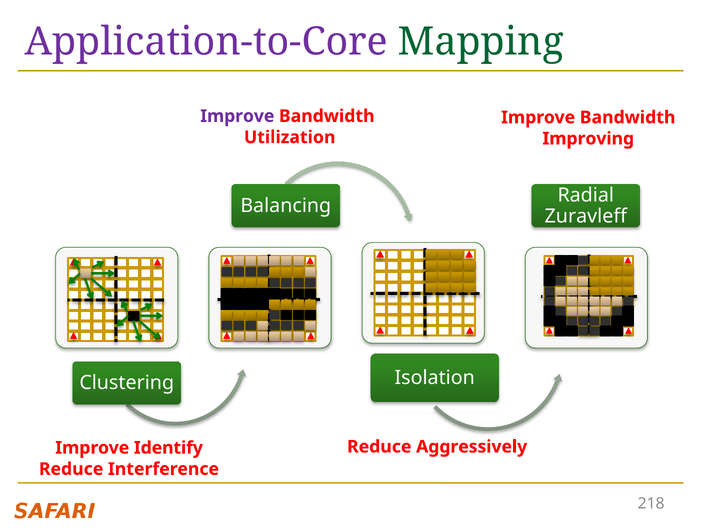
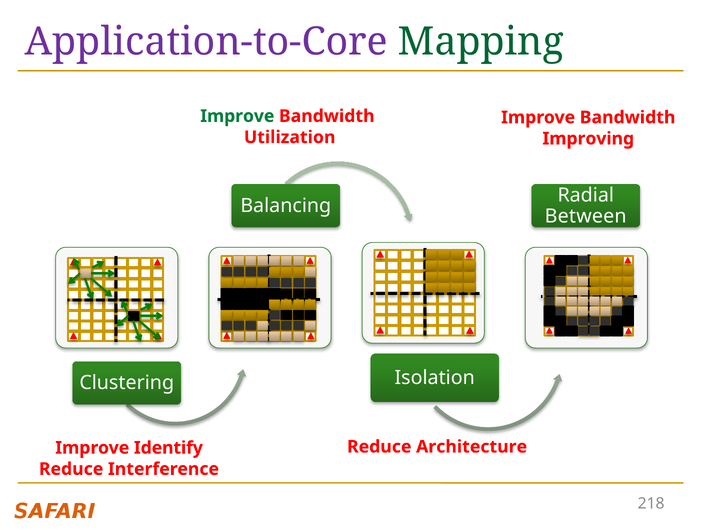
Improve at (237, 116) colour: purple -> green
Zuravleff: Zuravleff -> Between
Aggressively: Aggressively -> Architecture
